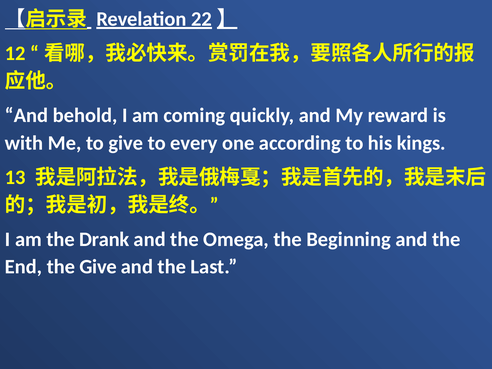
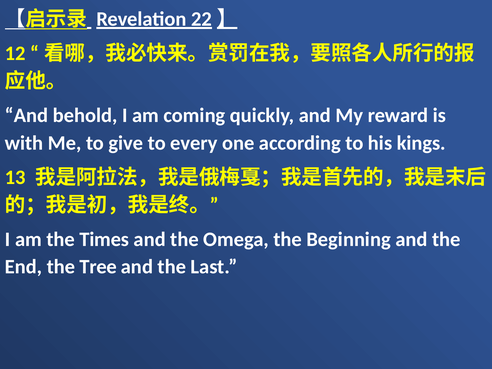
Drank: Drank -> Times
the Give: Give -> Tree
